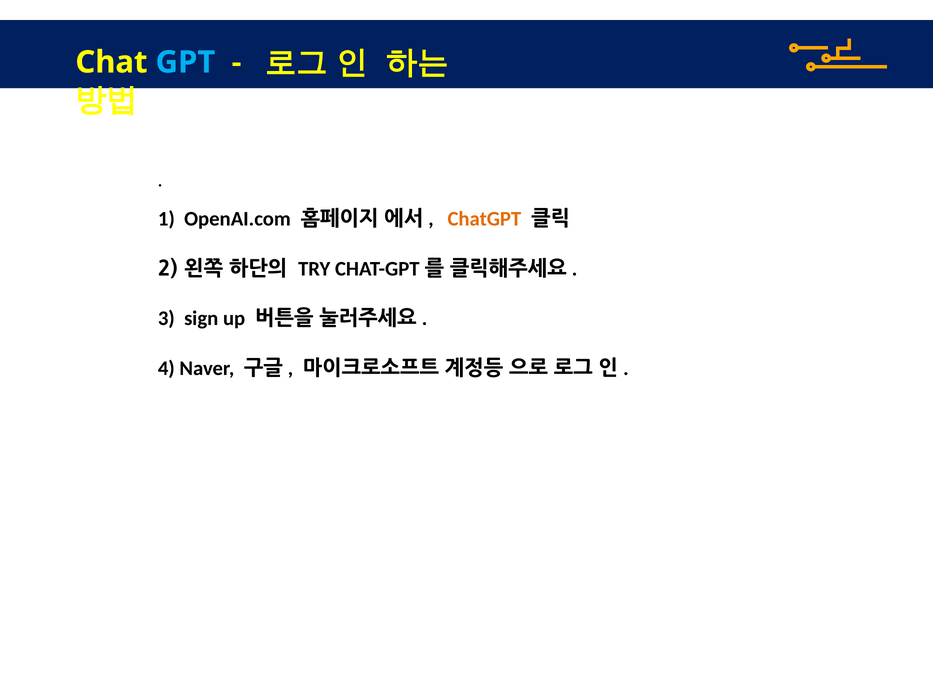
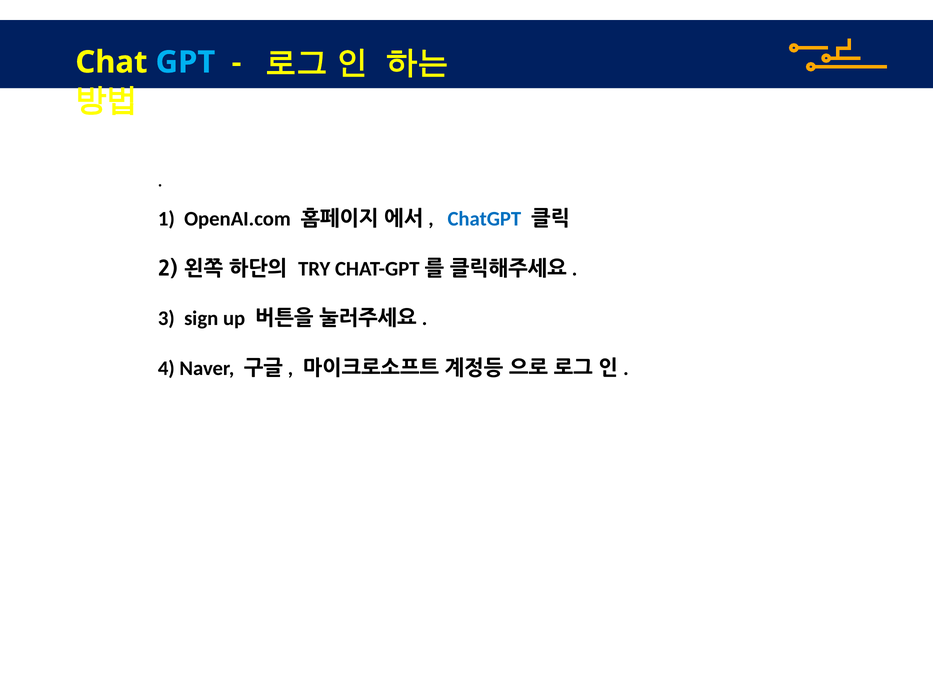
ChatGPT colour: orange -> blue
